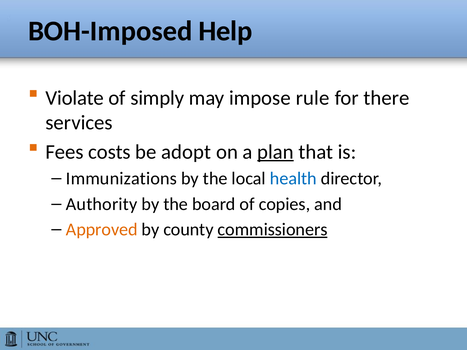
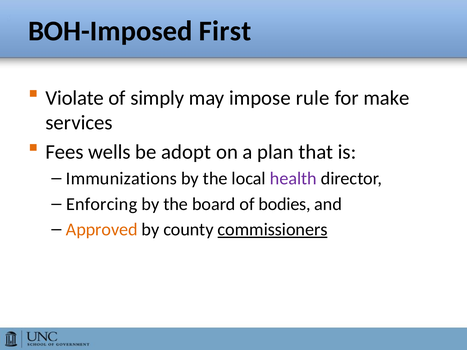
Help: Help -> First
there: there -> make
costs: costs -> wells
plan underline: present -> none
health colour: blue -> purple
Authority: Authority -> Enforcing
copies: copies -> bodies
